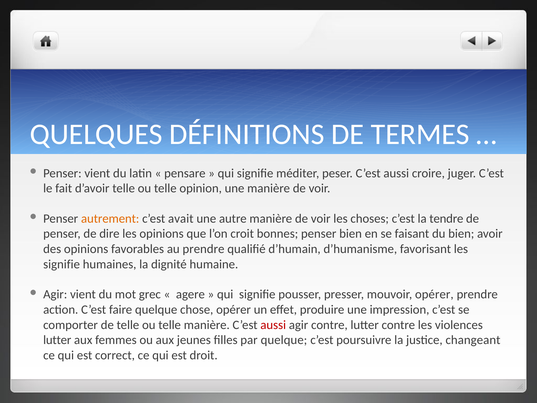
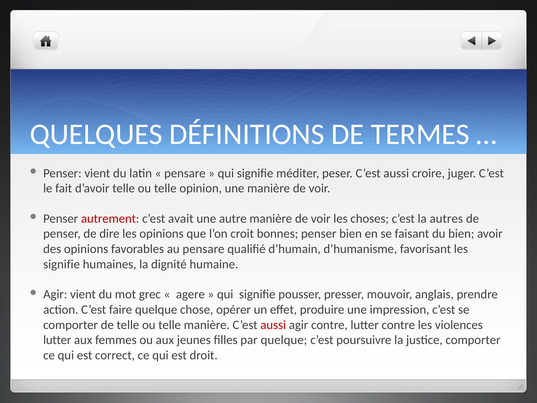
autrement colour: orange -> red
tendre: tendre -> autres
au prendre: prendre -> pensare
mouvoir opérer: opérer -> anglais
justice changeant: changeant -> comporter
